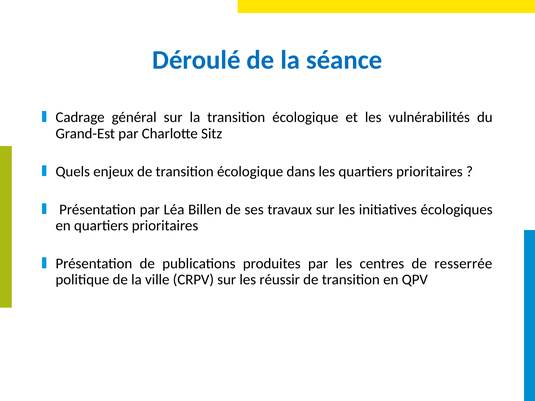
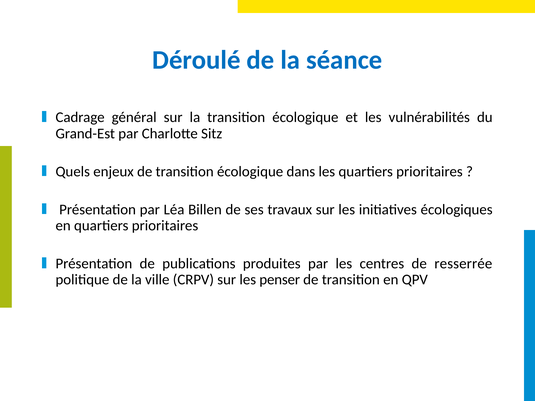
réussir: réussir -> penser
